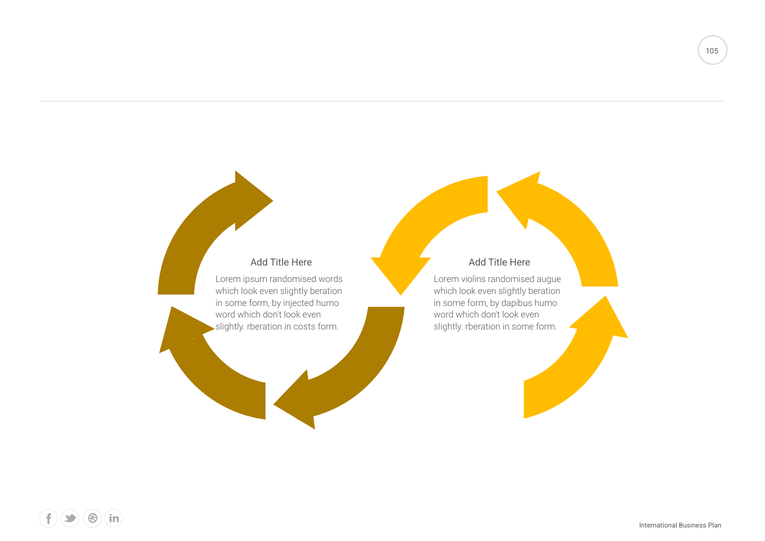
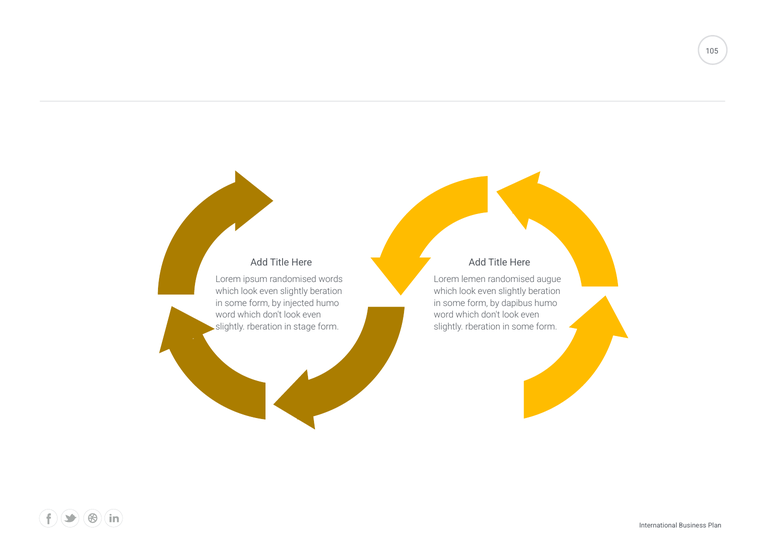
violins: violins -> lemen
costs: costs -> stage
